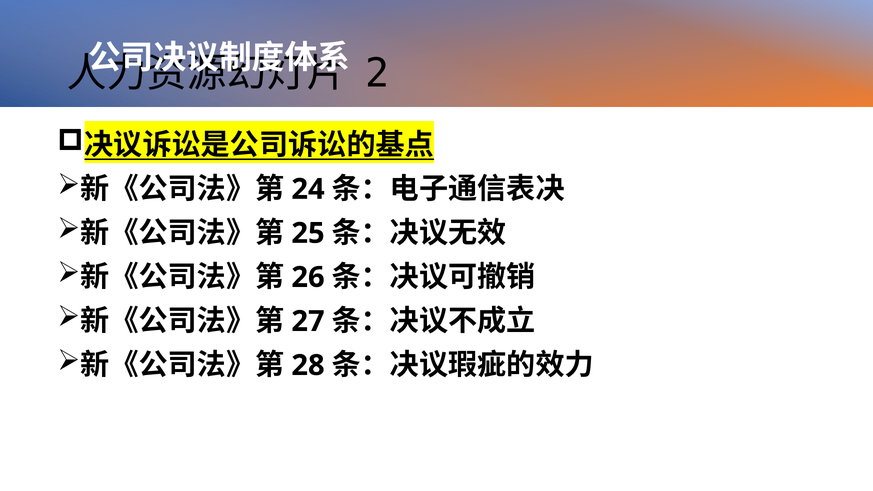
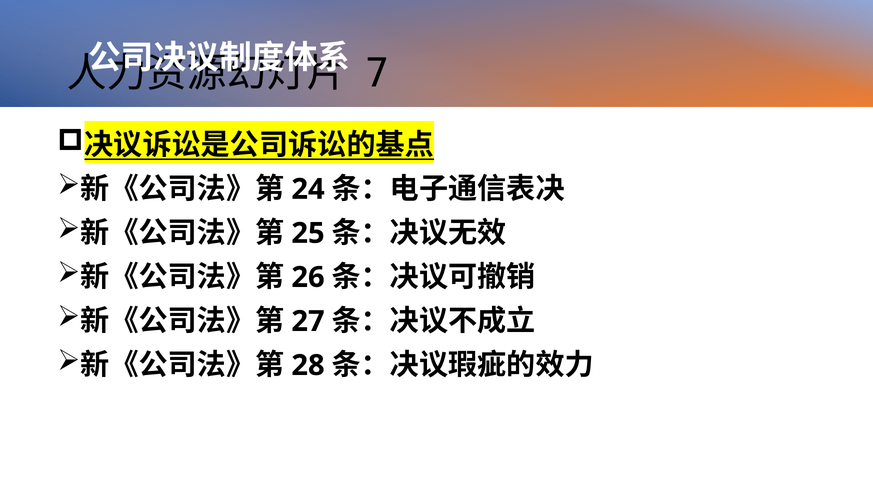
2: 2 -> 7
